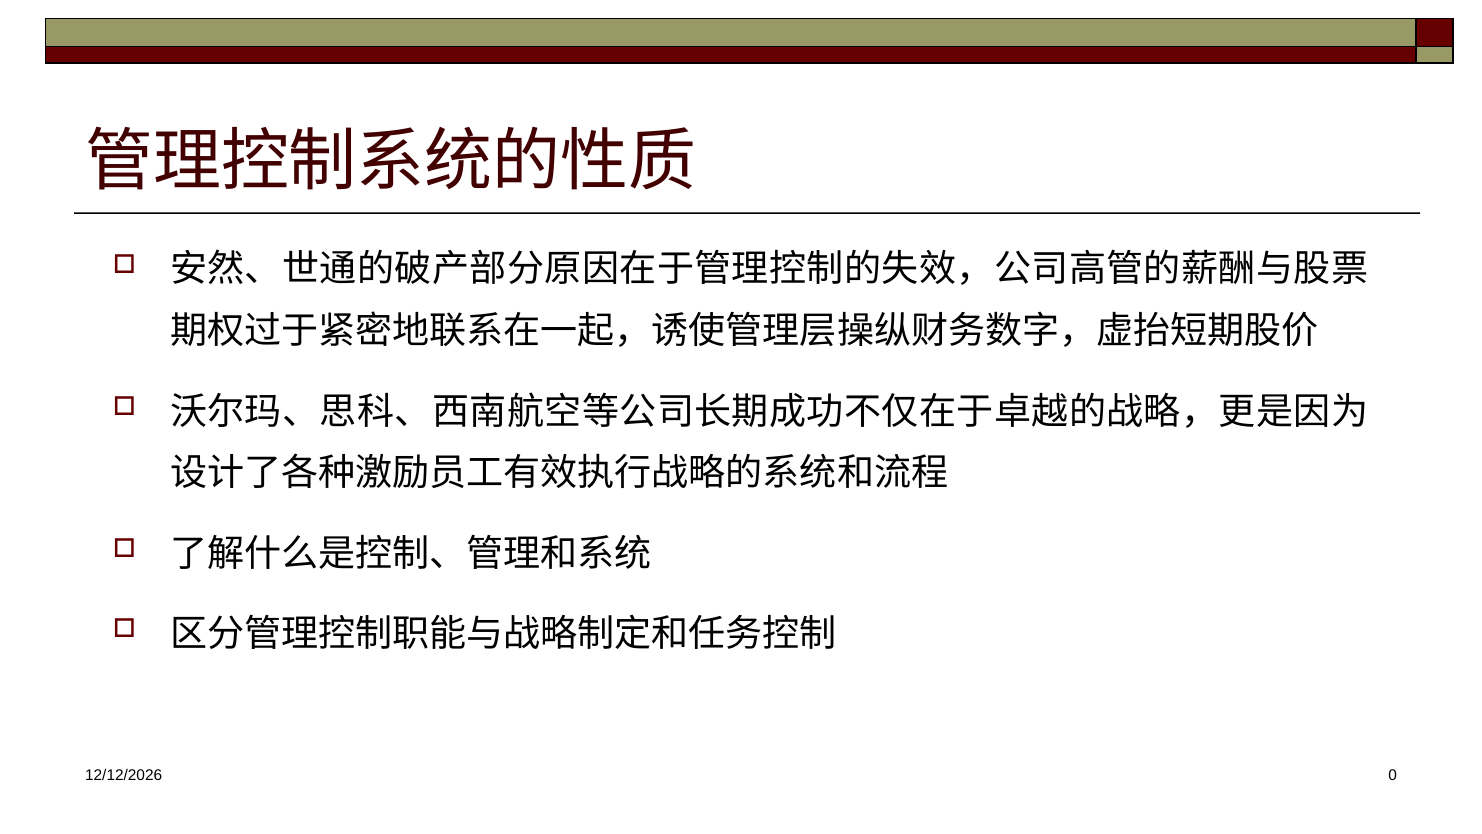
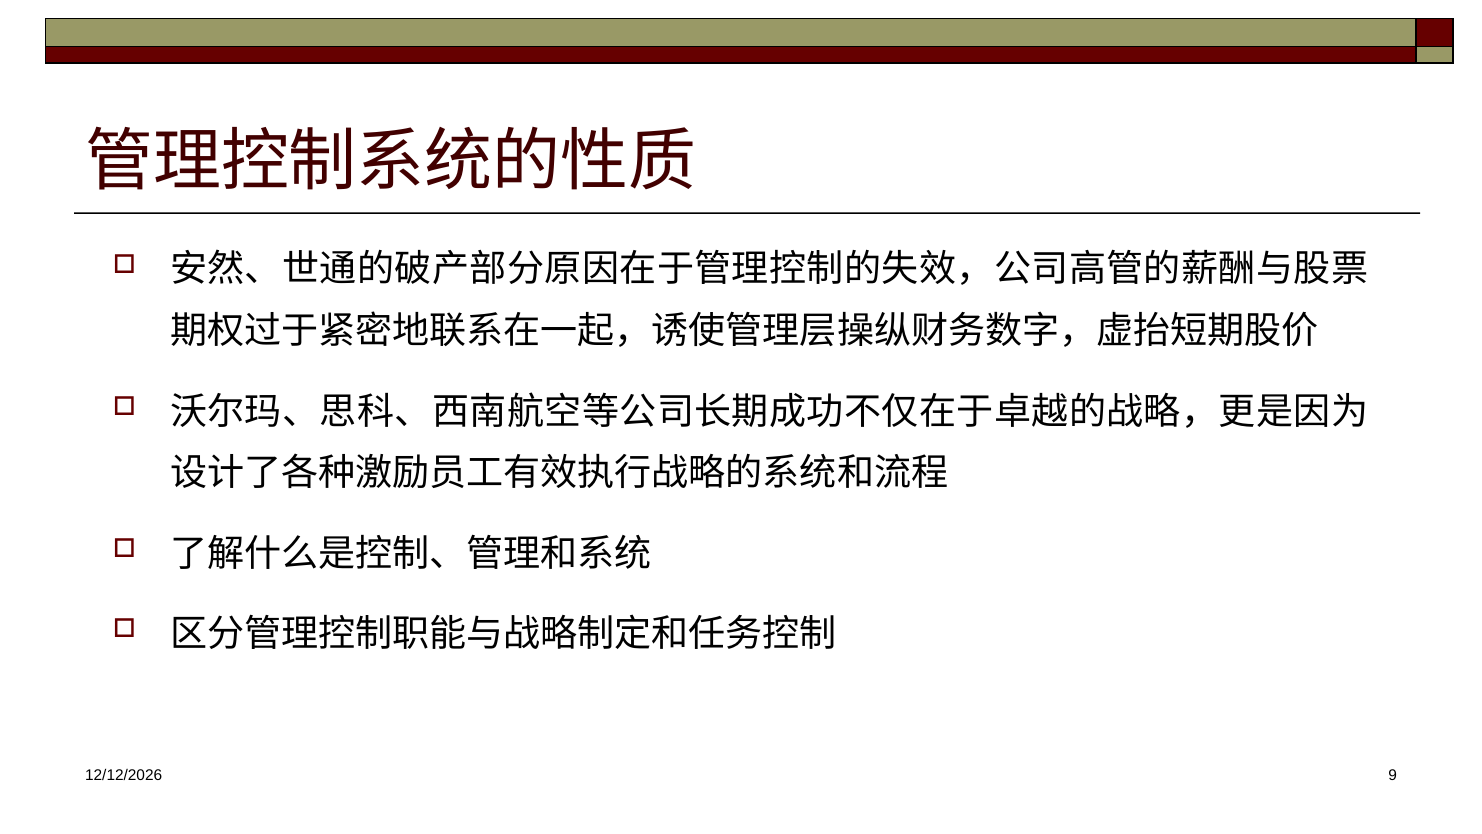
0: 0 -> 9
